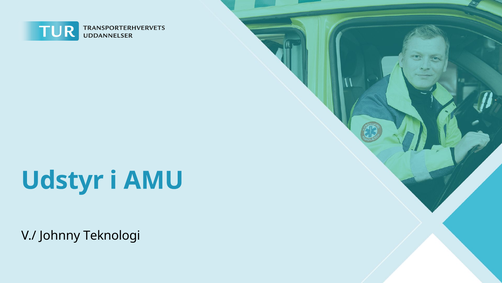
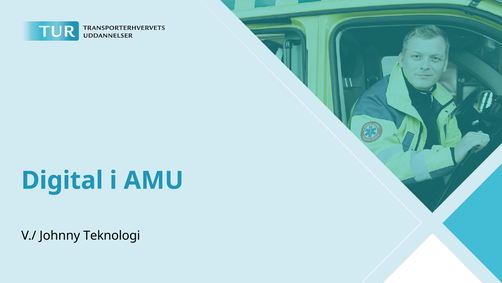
Udstyr: Udstyr -> Digital
